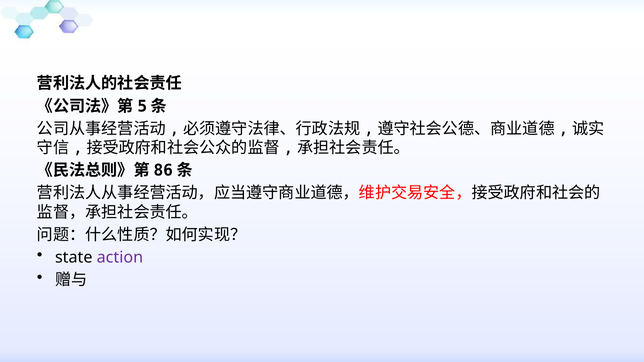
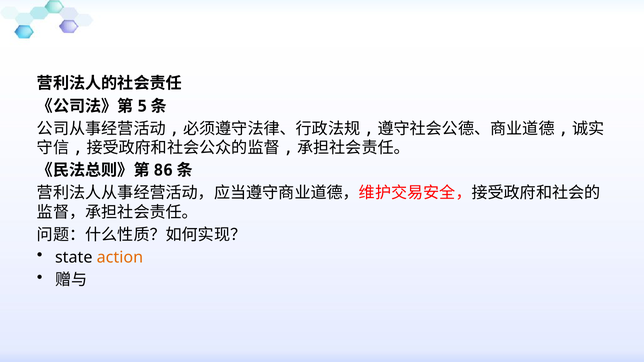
action colour: purple -> orange
